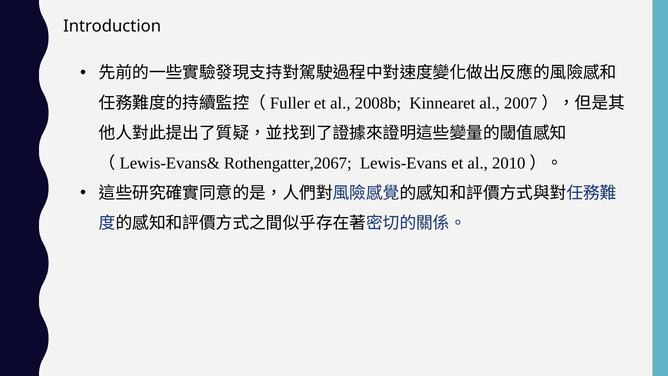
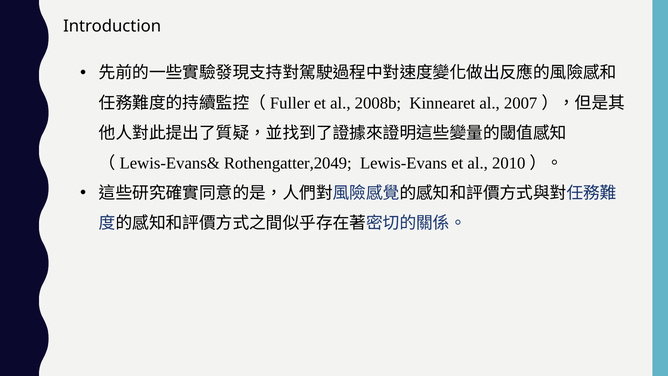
Rothengatter,2067: Rothengatter,2067 -> Rothengatter,2049
